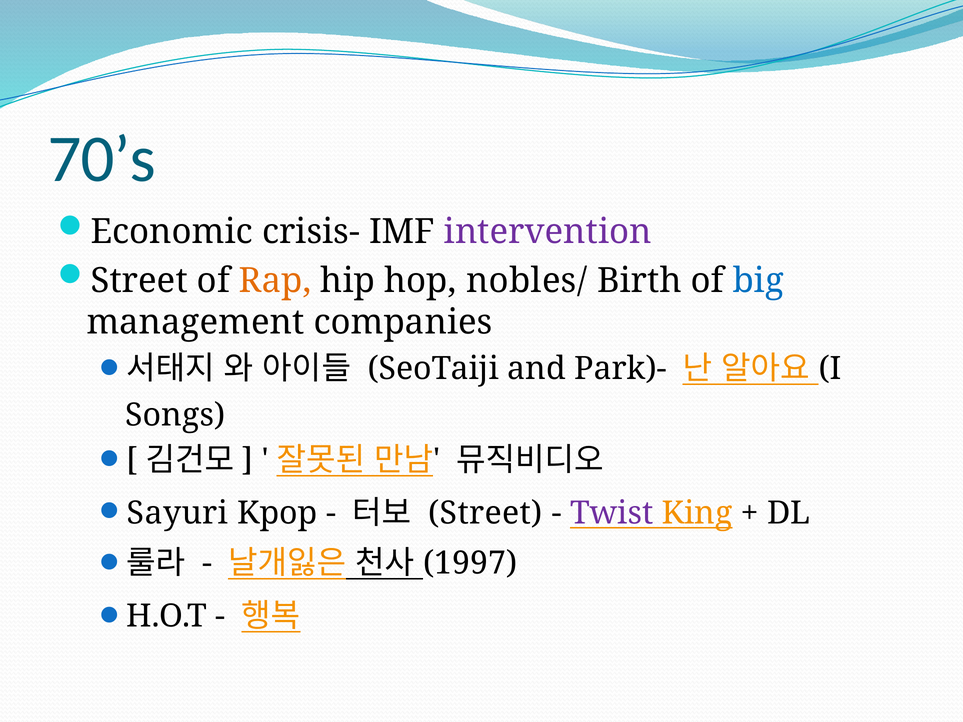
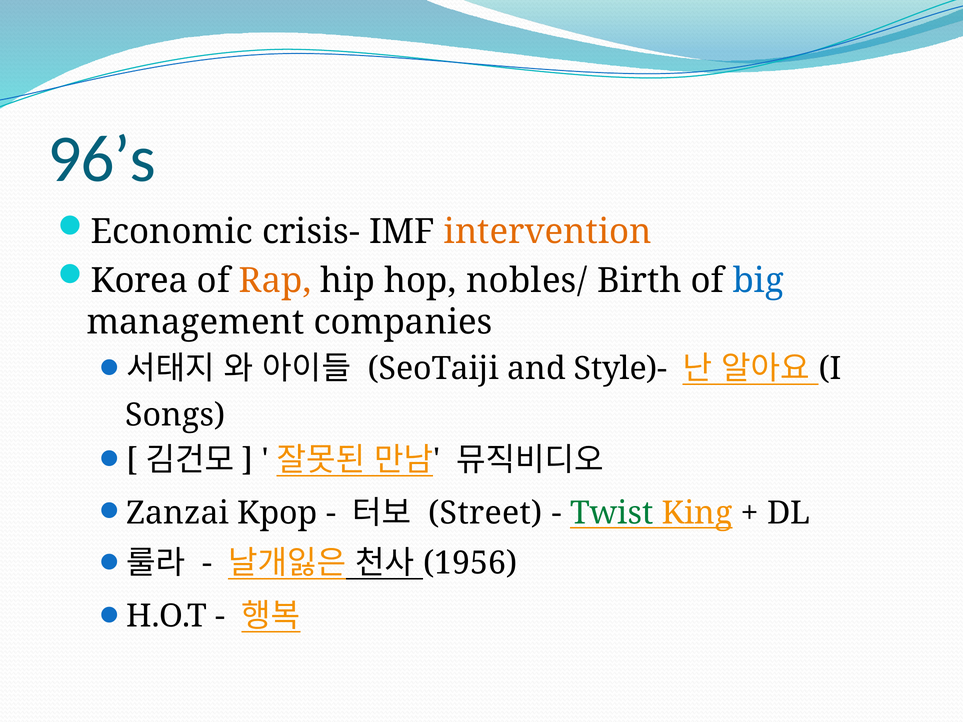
70’s: 70’s -> 96’s
intervention colour: purple -> orange
Street at (139, 281): Street -> Korea
Park)-: Park)- -> Style)-
Sayuri: Sayuri -> Zanzai
Twist colour: purple -> green
1997: 1997 -> 1956
